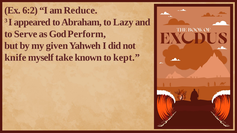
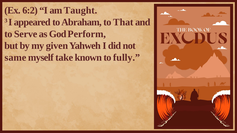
Reduce: Reduce -> Taught
Lazy: Lazy -> That
knife: knife -> same
kept: kept -> fully
